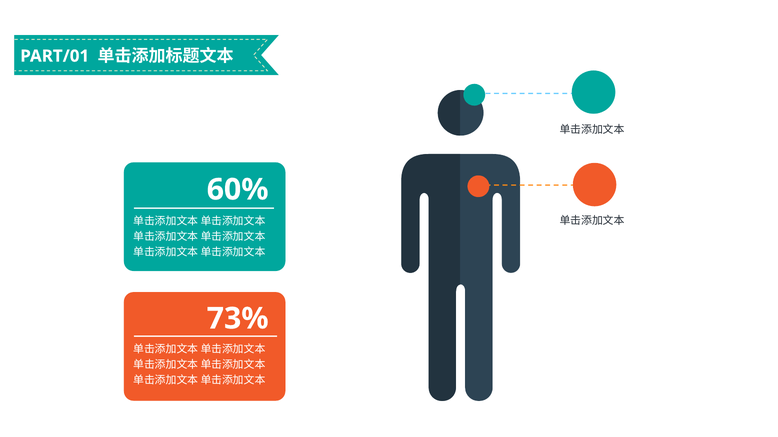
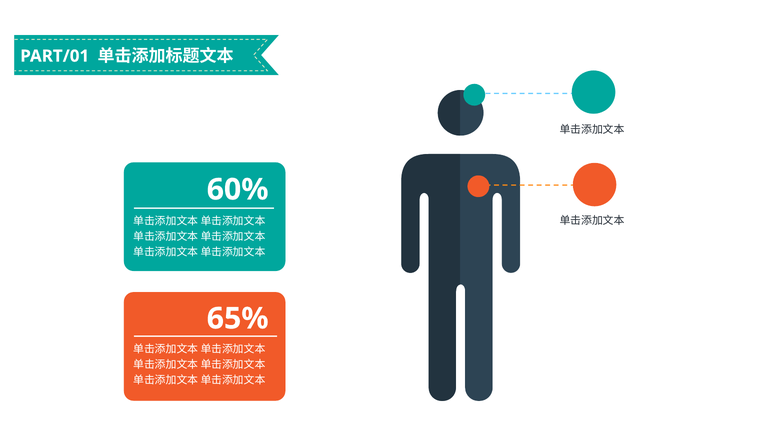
73%: 73% -> 65%
